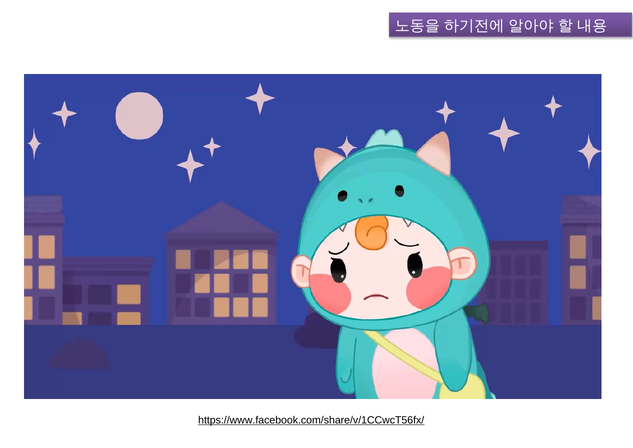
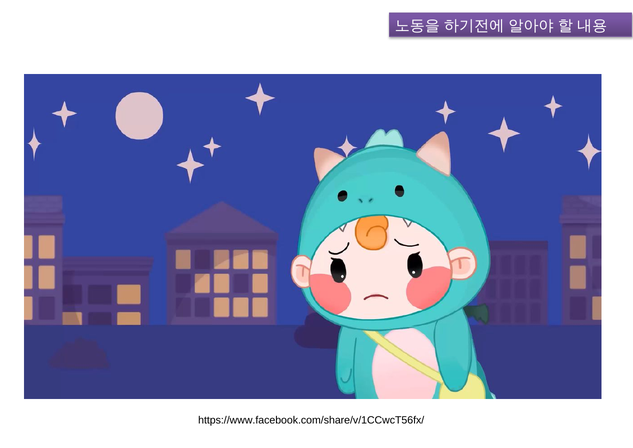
https://www.facebook.com/share/v/1CCwcT56fx/ underline: present -> none
